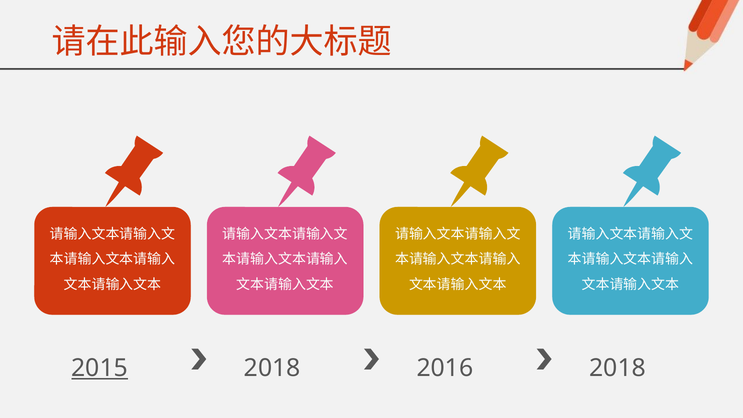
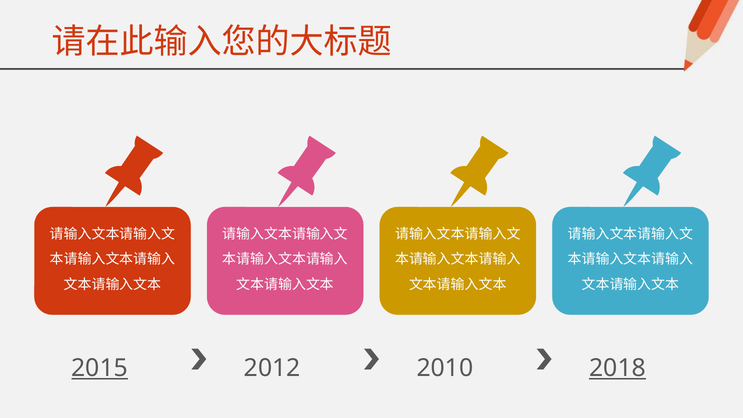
2018 at (272, 368): 2018 -> 2012
2016: 2016 -> 2010
2018 at (618, 368) underline: none -> present
